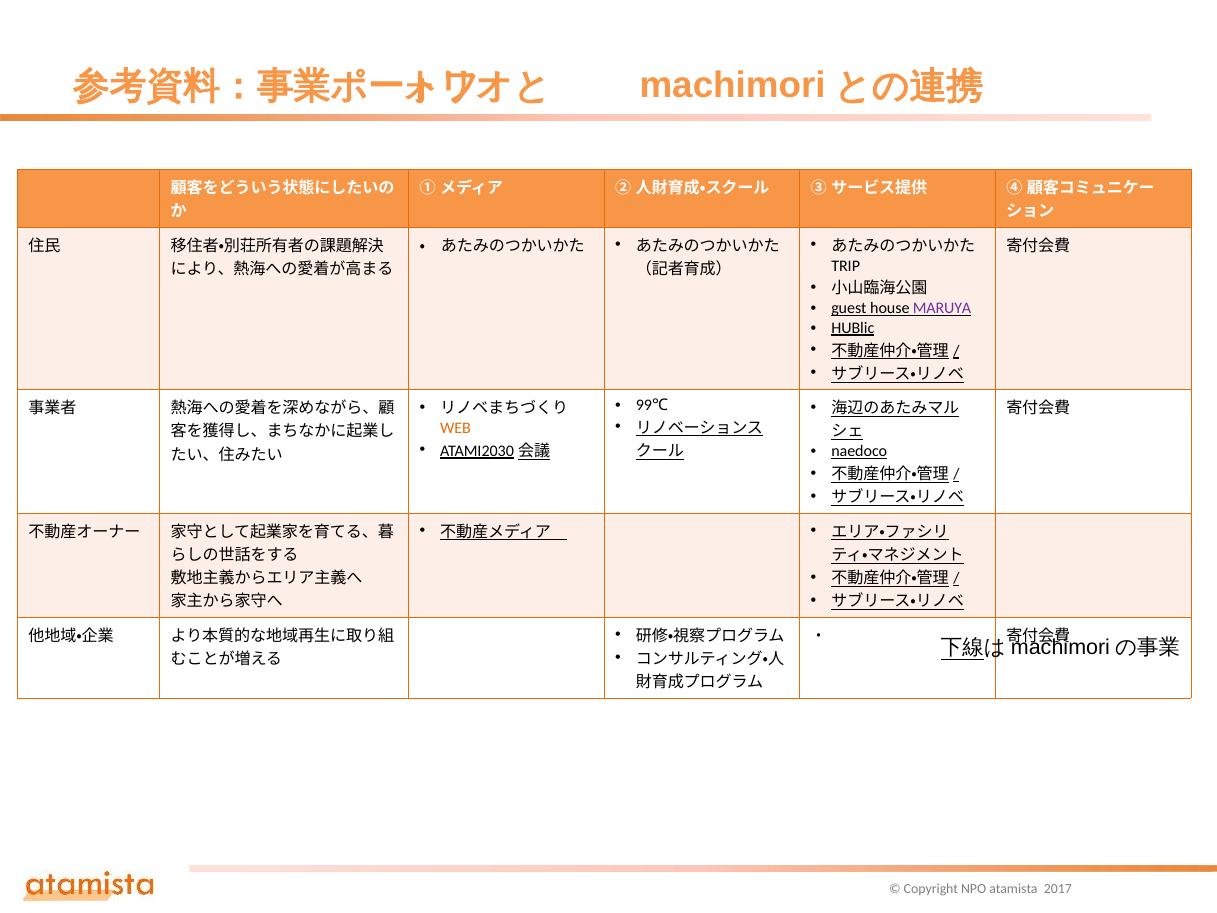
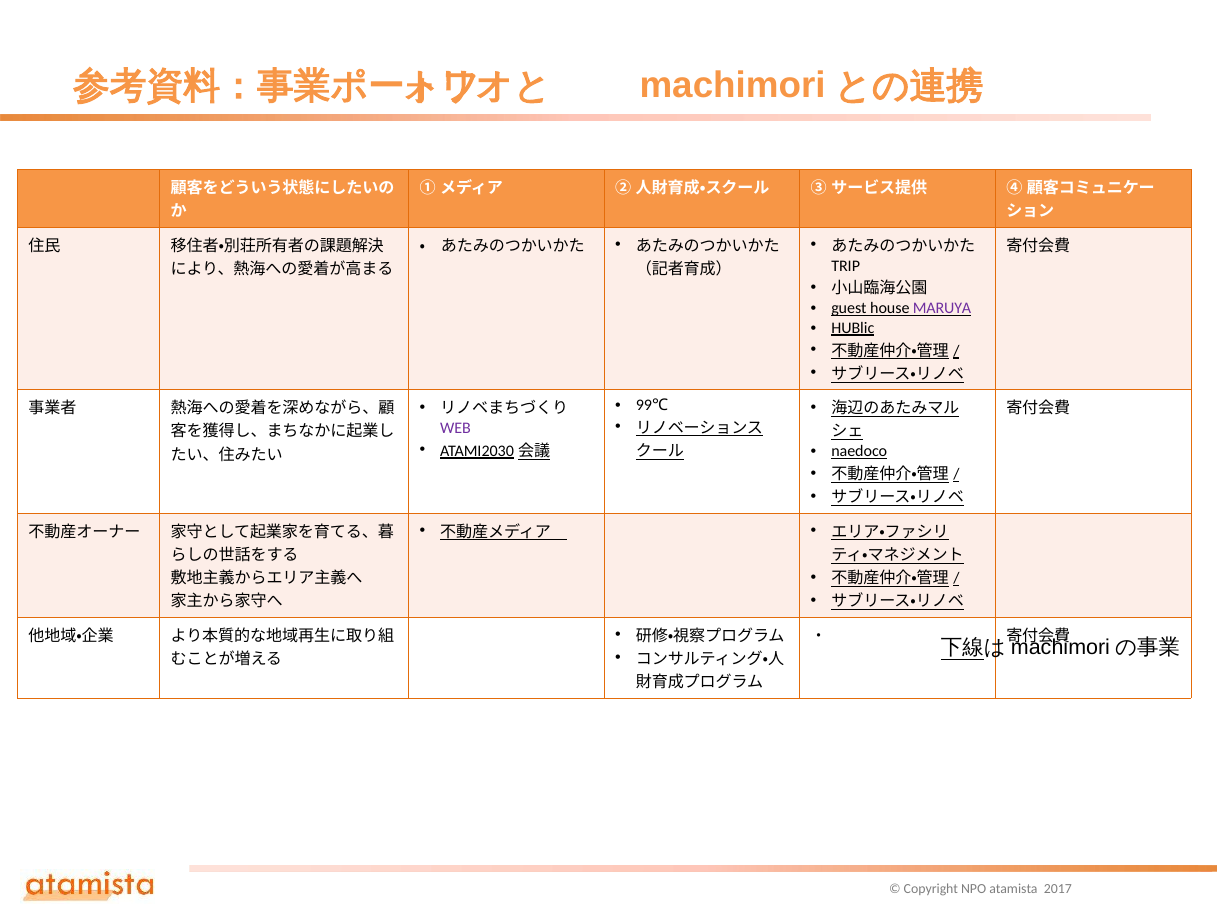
WEB colour: orange -> purple
